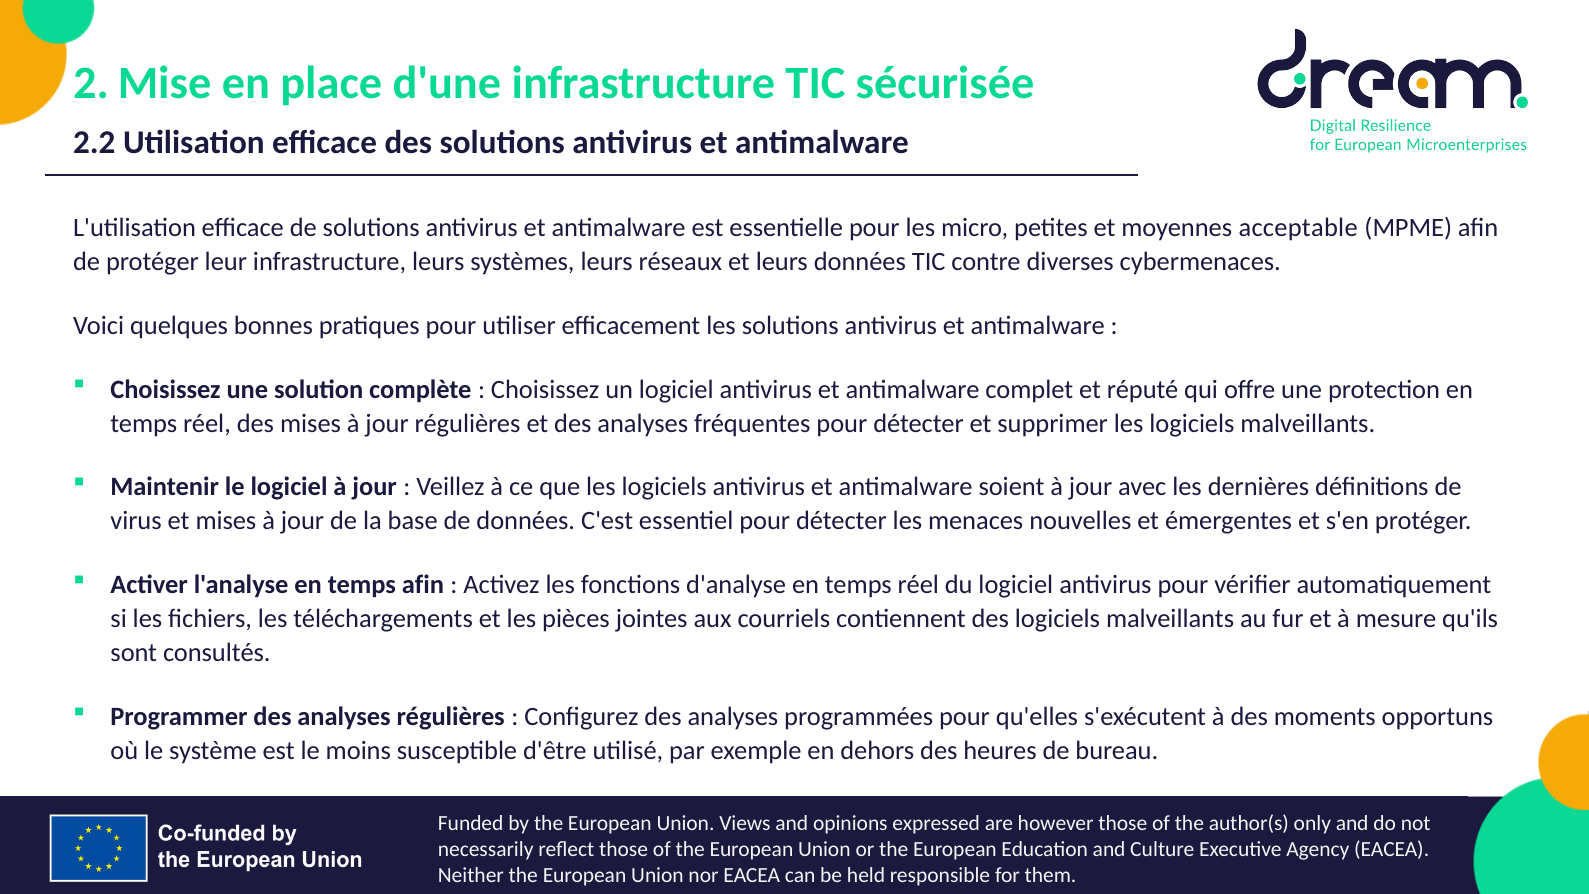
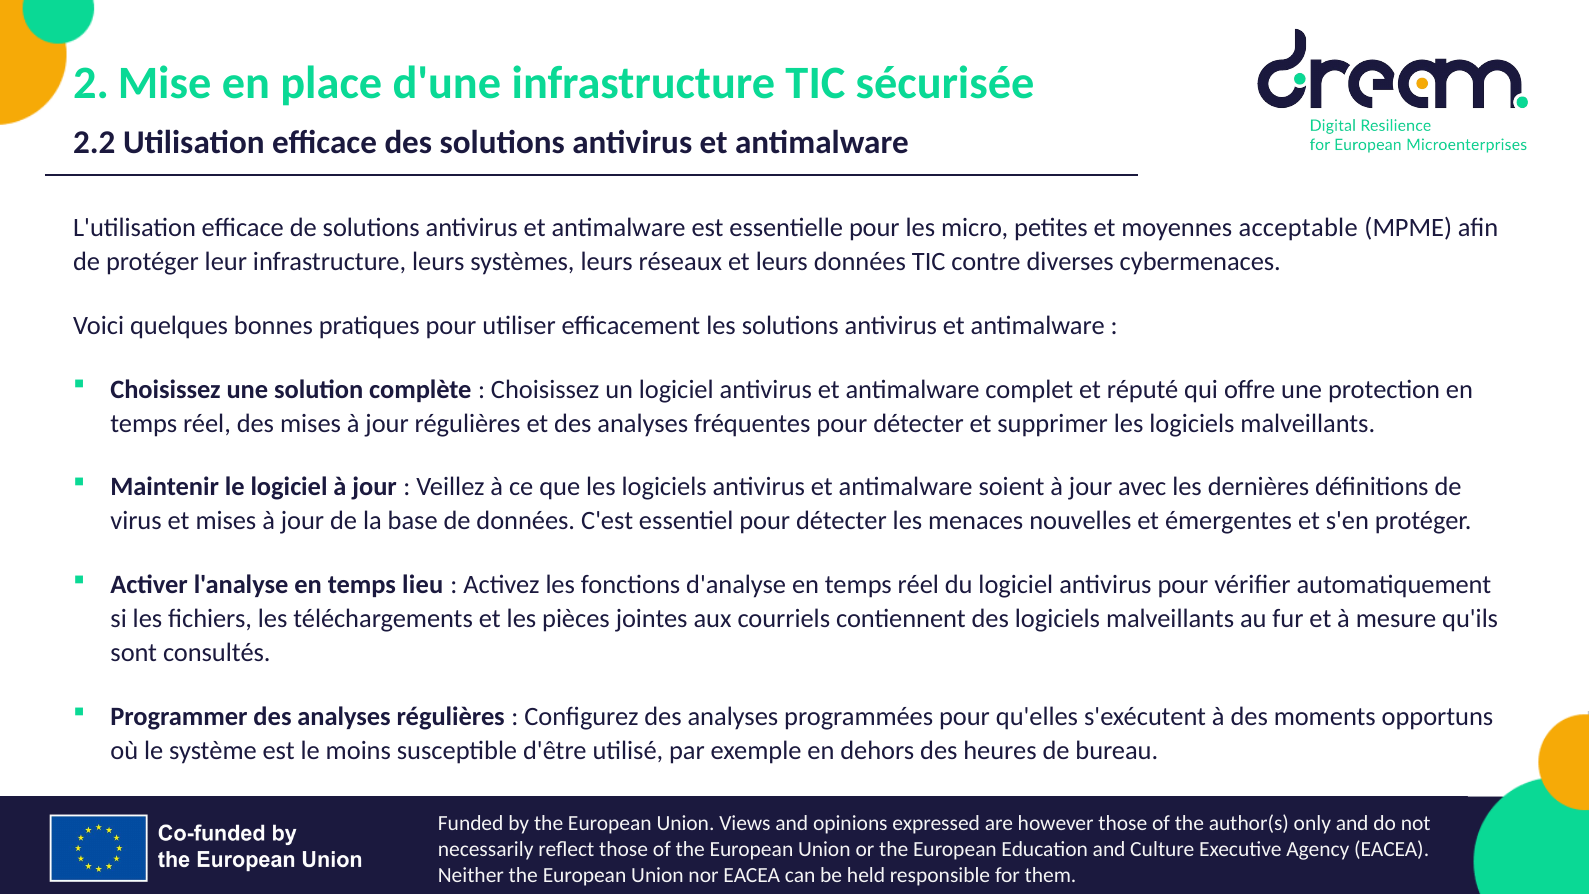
temps afin: afin -> lieu
